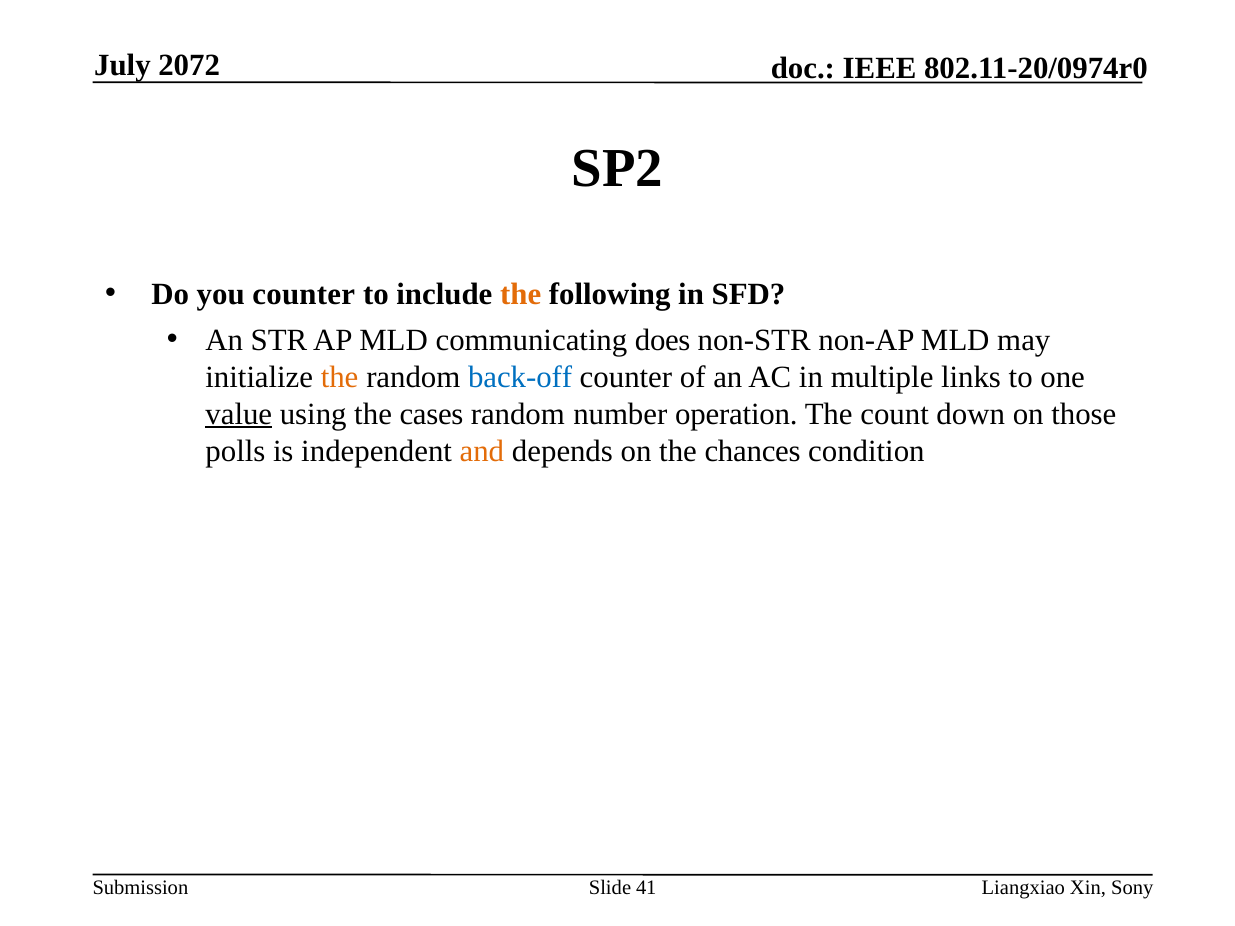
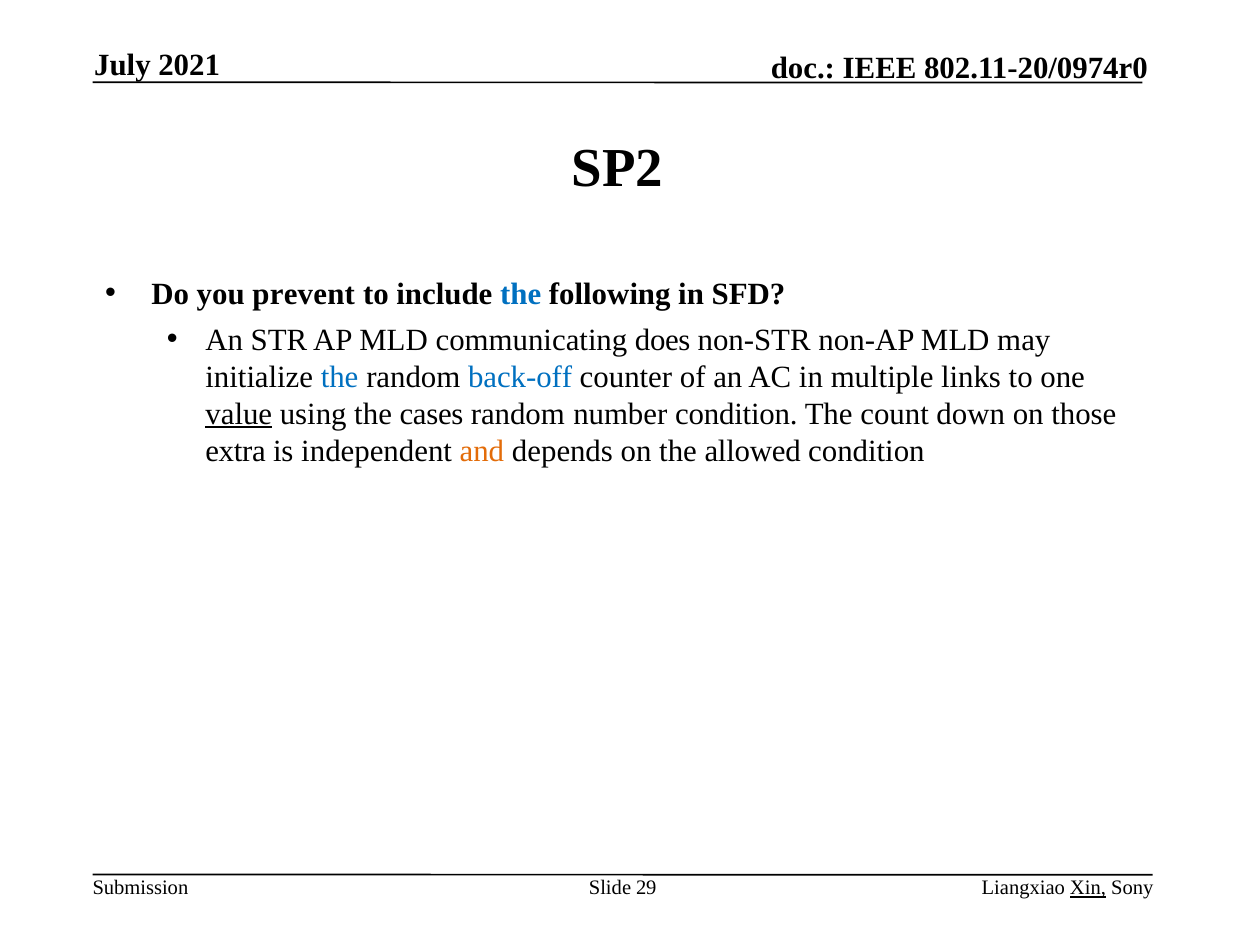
2072: 2072 -> 2021
you counter: counter -> prevent
the at (521, 294) colour: orange -> blue
the at (340, 377) colour: orange -> blue
number operation: operation -> condition
polls: polls -> extra
chances: chances -> allowed
41: 41 -> 29
Xin underline: none -> present
